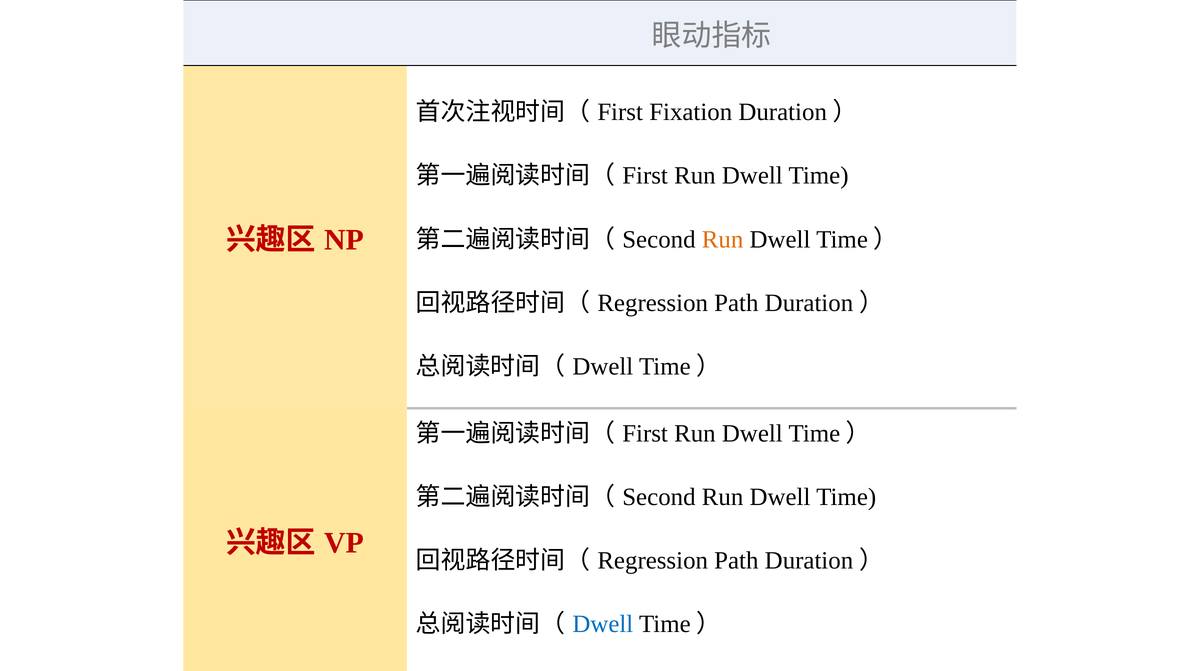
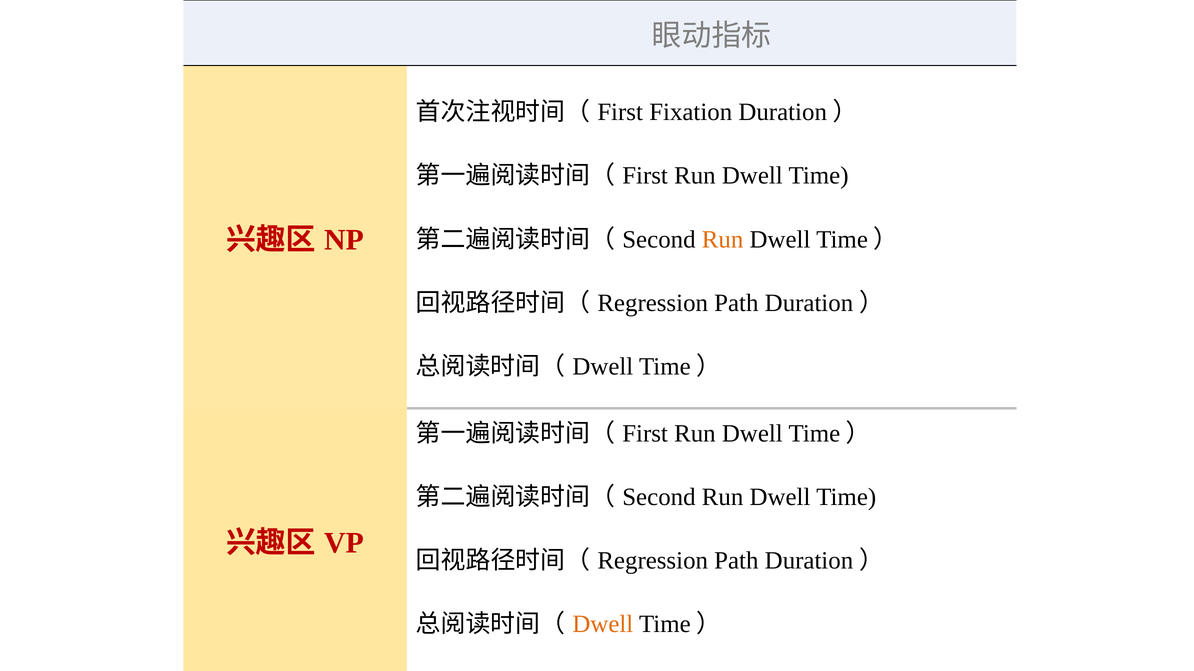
Dwell at (603, 625) colour: blue -> orange
